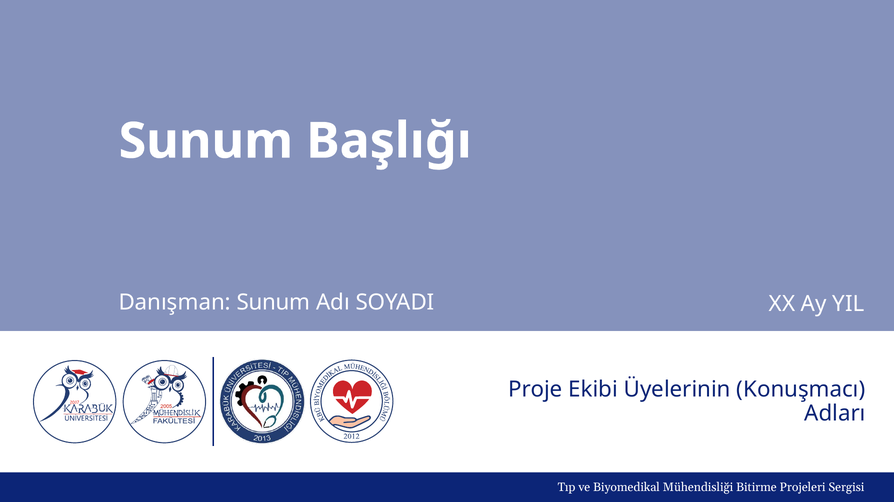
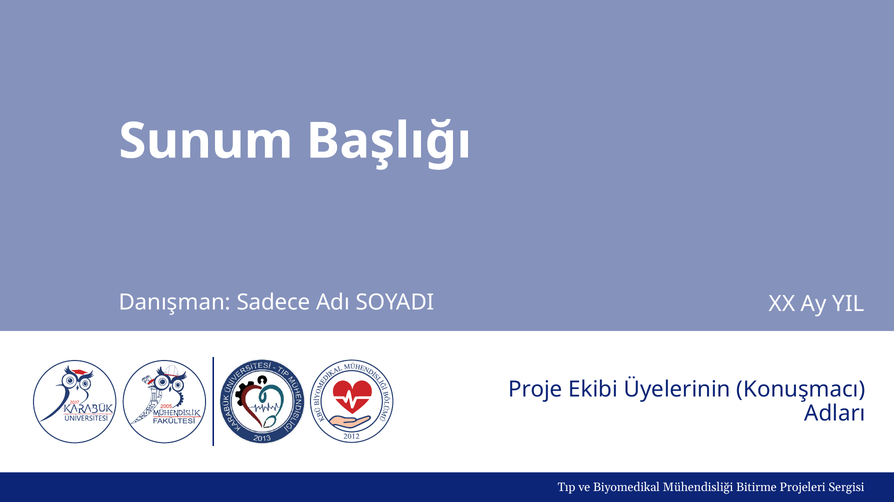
Danışman Sunum: Sunum -> Sadece
